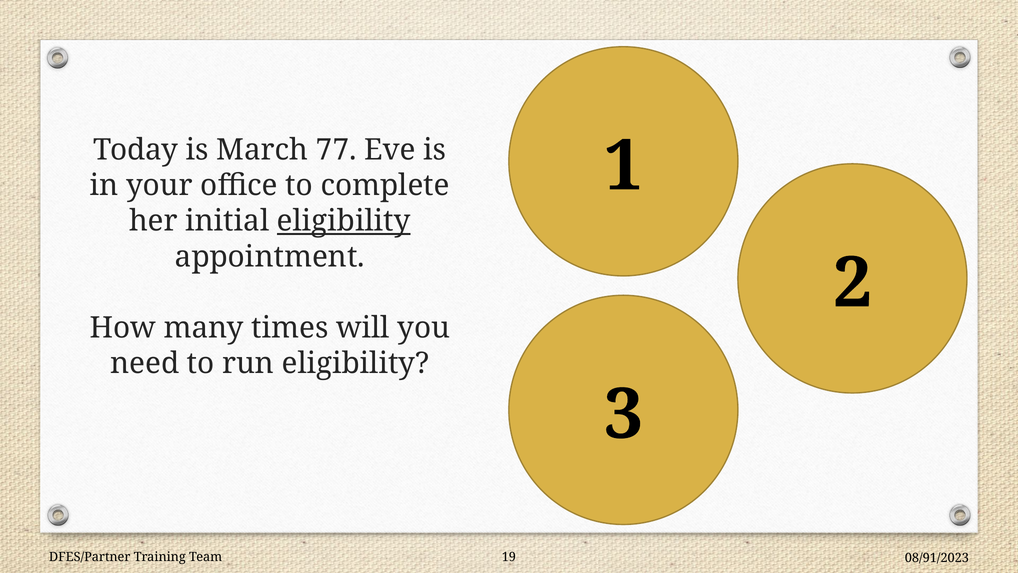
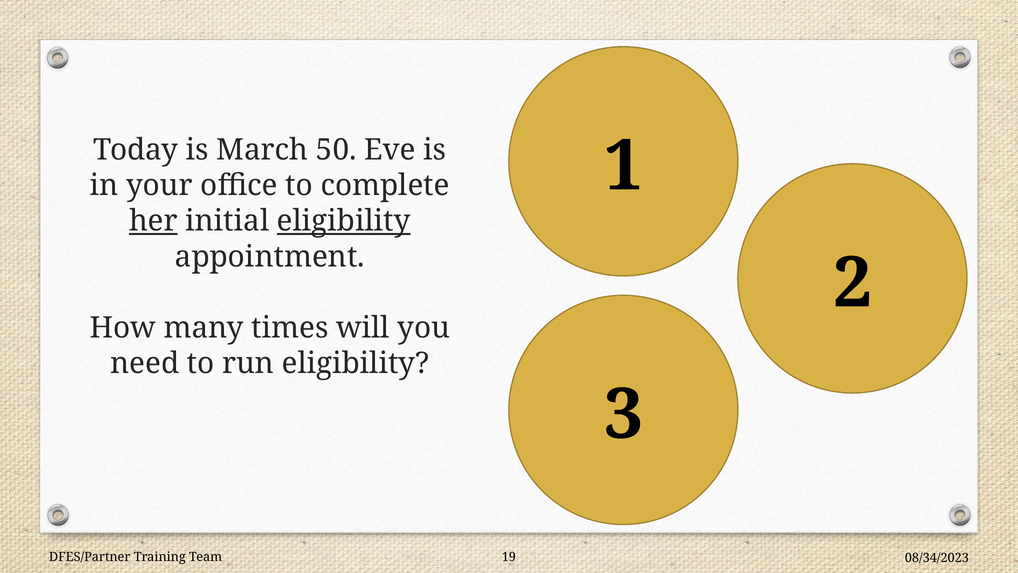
77: 77 -> 50
her underline: none -> present
08/91/2023: 08/91/2023 -> 08/34/2023
